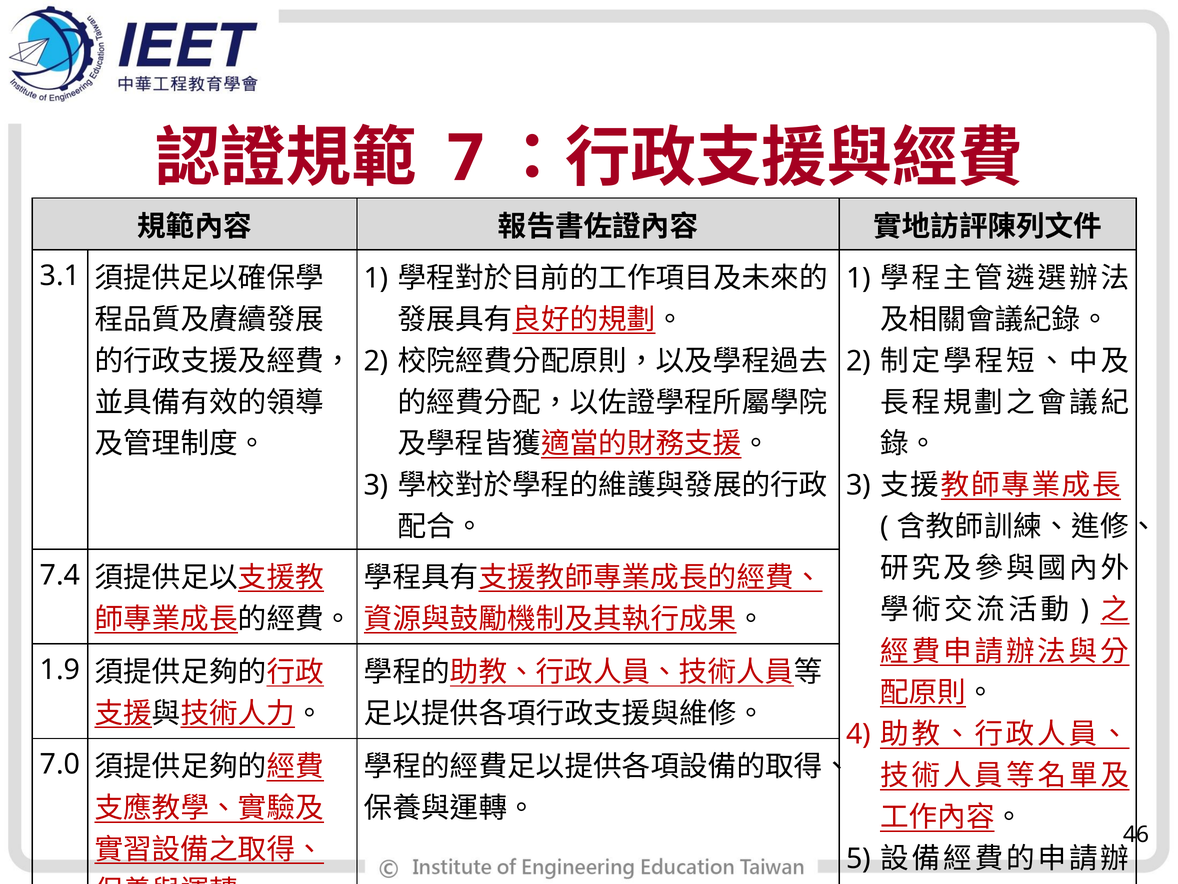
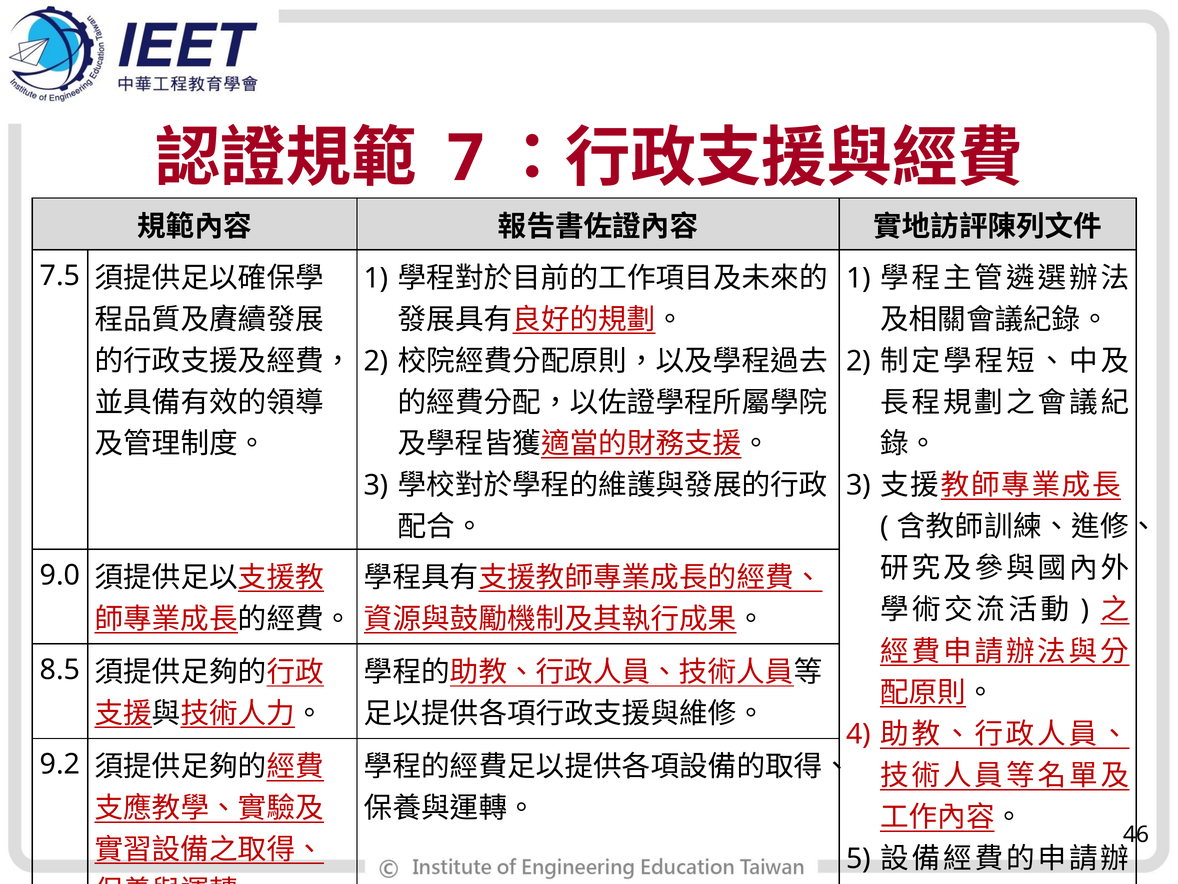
3.1: 3.1 -> 7.5
7.4: 7.4 -> 9.0
1.9: 1.9 -> 8.5
7.0: 7.0 -> 9.2
